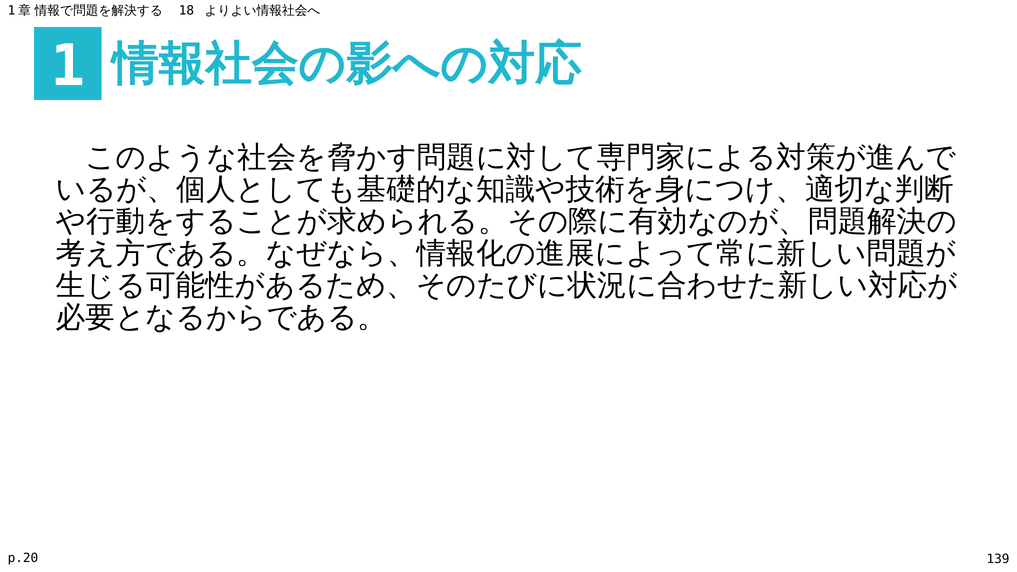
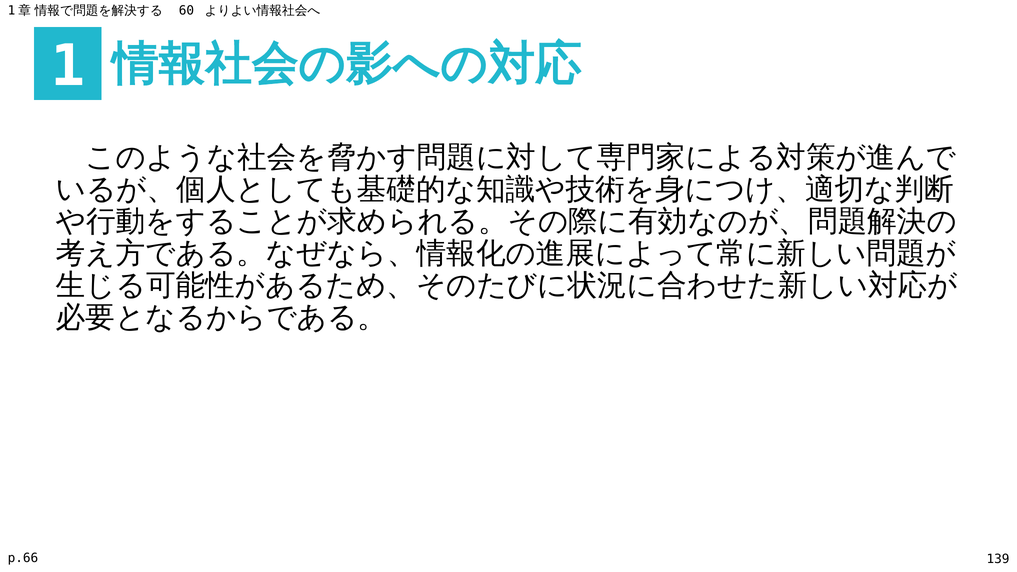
18: 18 -> 60
p.20: p.20 -> p.66
